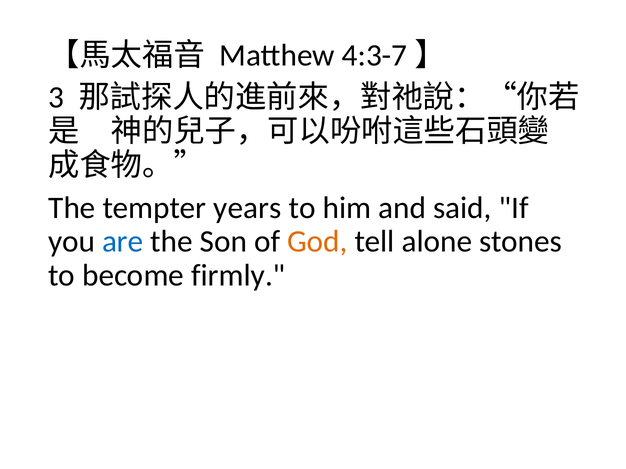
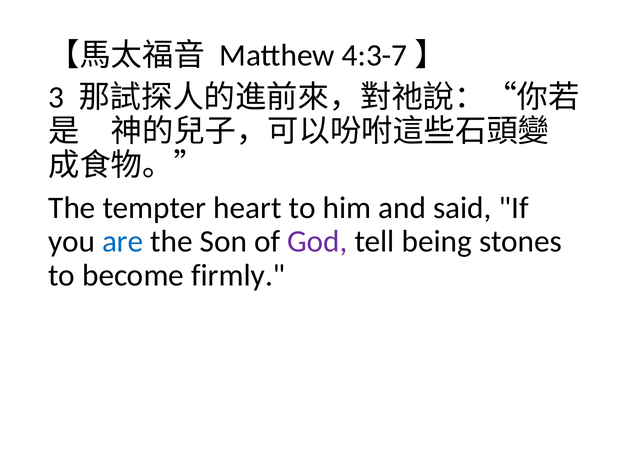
years: years -> heart
God colour: orange -> purple
alone: alone -> being
